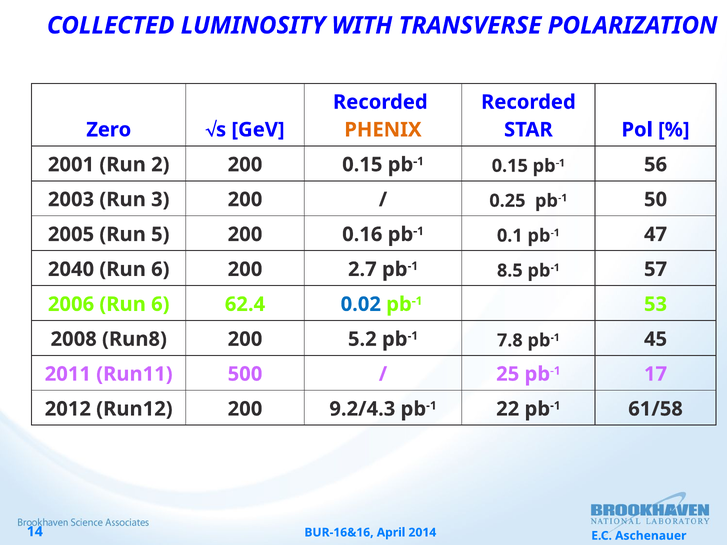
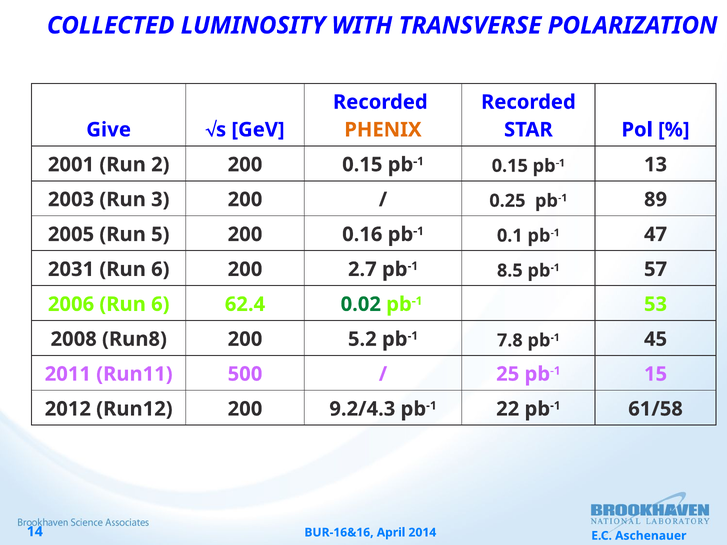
Zero: Zero -> Give
56: 56 -> 13
50: 50 -> 89
2040: 2040 -> 2031
0.02 colour: blue -> green
17: 17 -> 15
